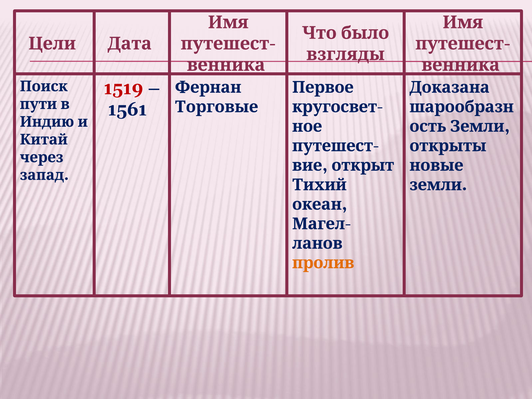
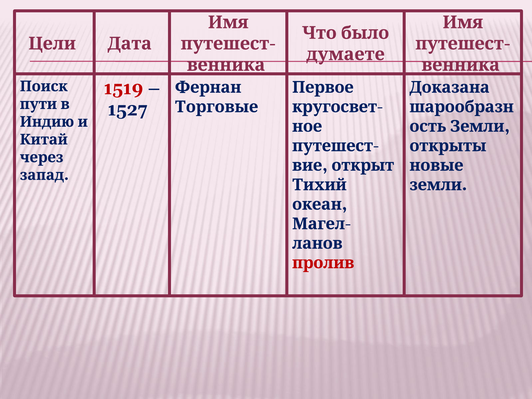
взгляды: взгляды -> думаете
1561: 1561 -> 1527
пролив colour: orange -> red
